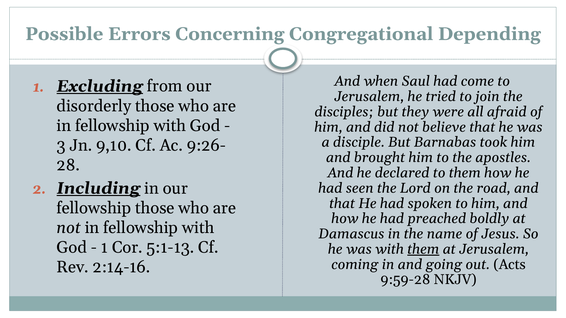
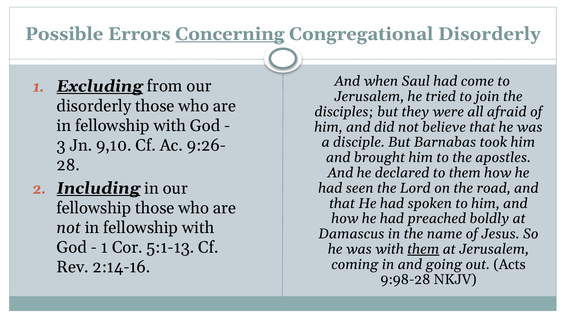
Concerning underline: none -> present
Congregational Depending: Depending -> Disorderly
9:59-28: 9:59-28 -> 9:98-28
